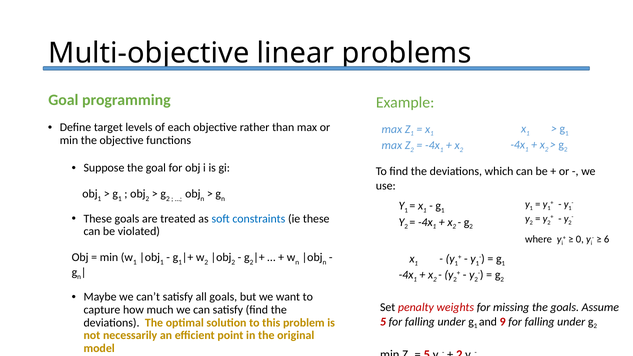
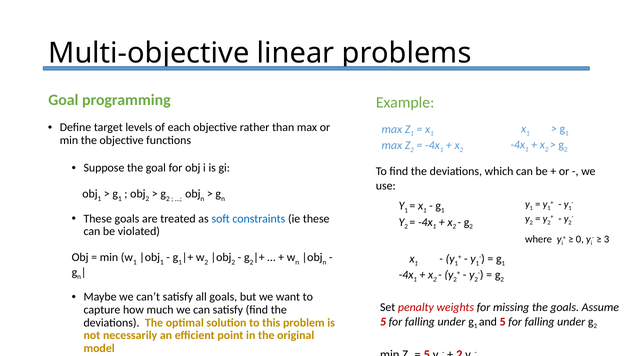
6 at (607, 239): 6 -> 3
and 9: 9 -> 5
